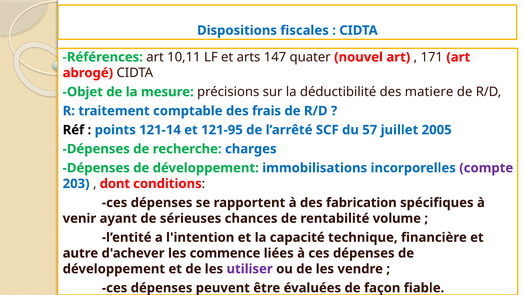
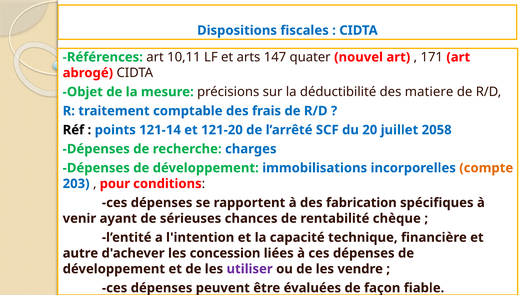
121-95: 121-95 -> 121-20
57: 57 -> 20
2005: 2005 -> 2058
compte colour: purple -> orange
dont: dont -> pour
volume: volume -> chèque
commence: commence -> concession
